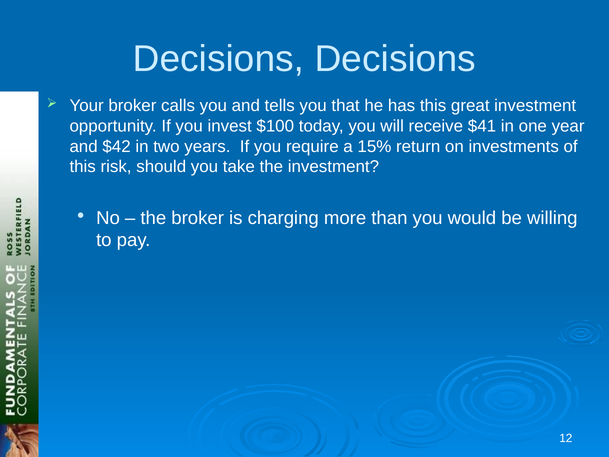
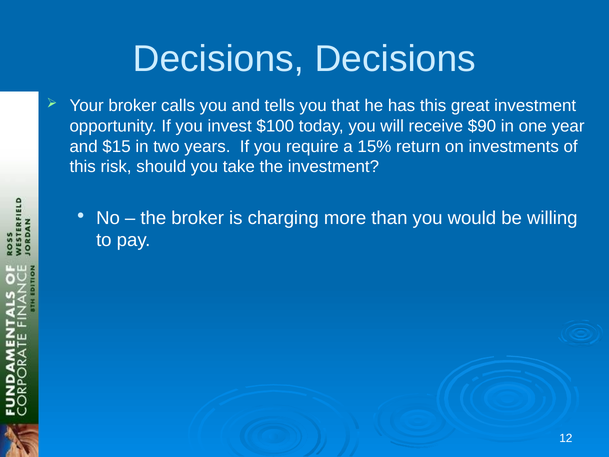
$41: $41 -> $90
$42: $42 -> $15
